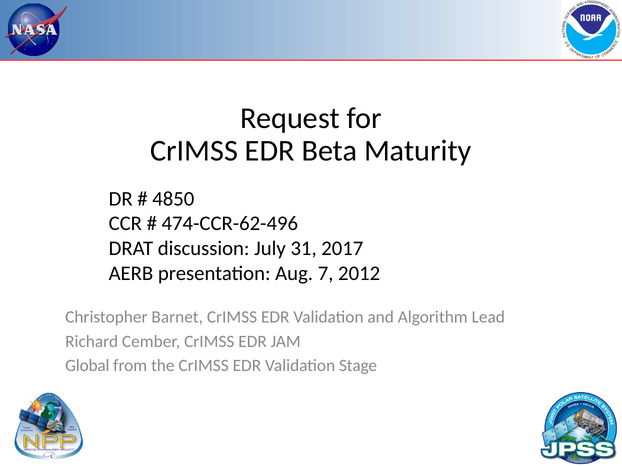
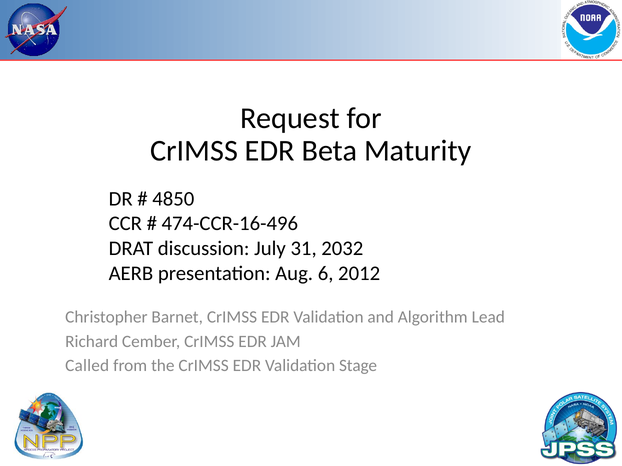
474-CCR-62-496: 474-CCR-62-496 -> 474-CCR-16-496
2017: 2017 -> 2032
7: 7 -> 6
Global: Global -> Called
